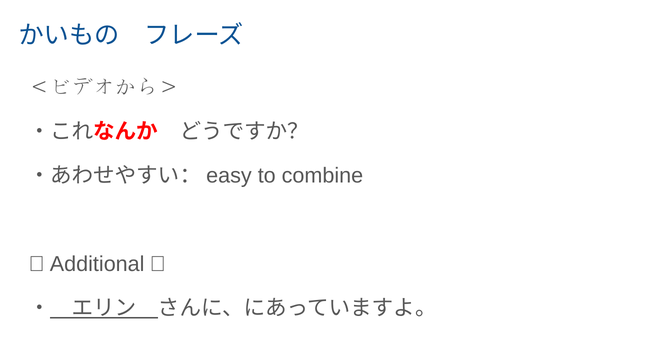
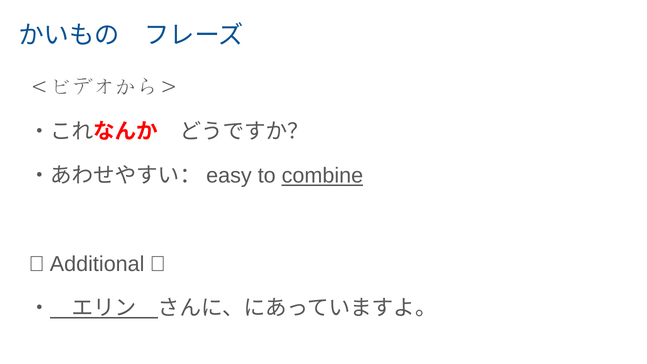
combine underline: none -> present
